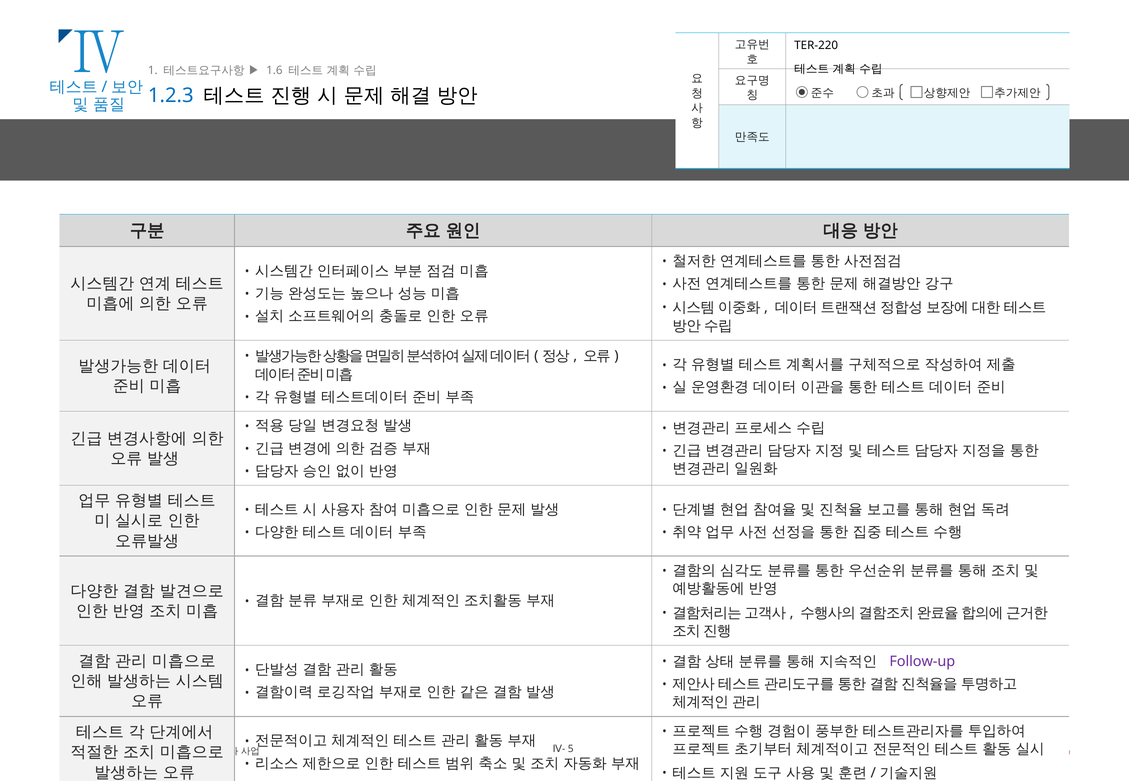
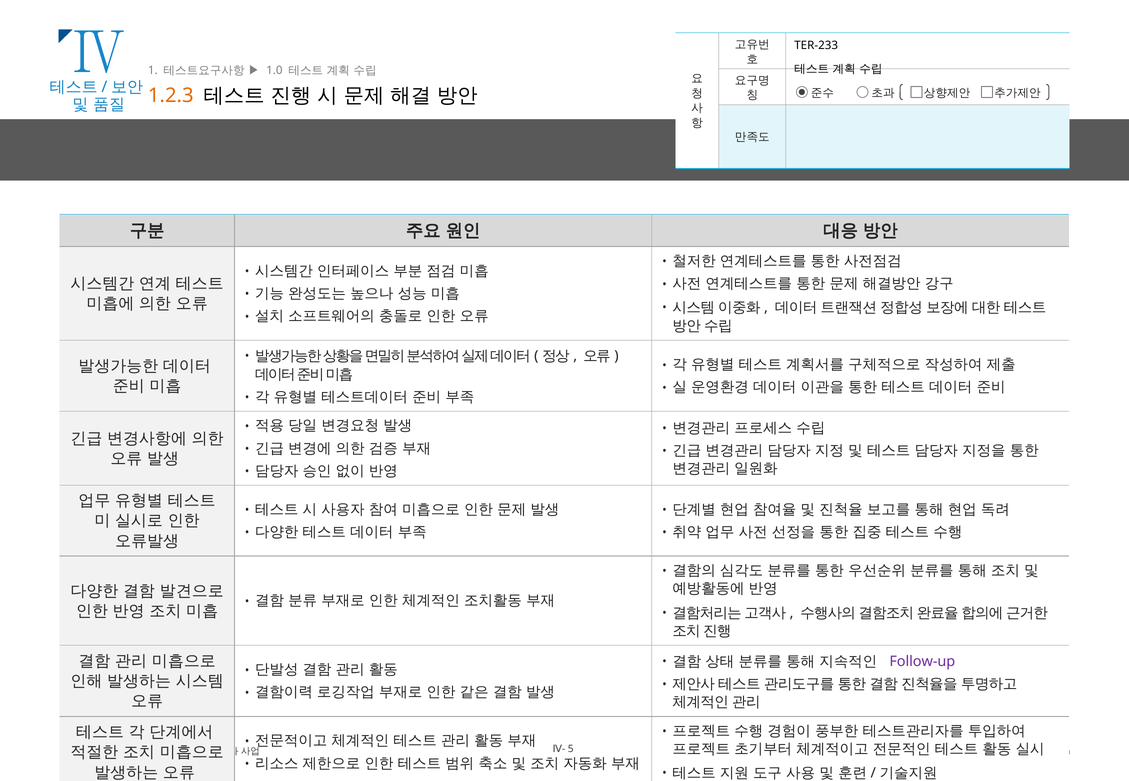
TER-220: TER-220 -> TER-233
1.6: 1.6 -> 1.0
1.2.3 colour: blue -> orange
